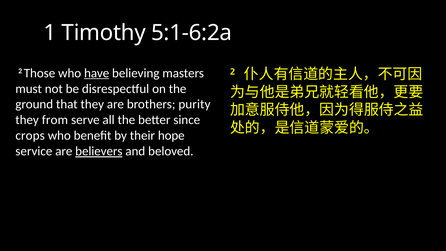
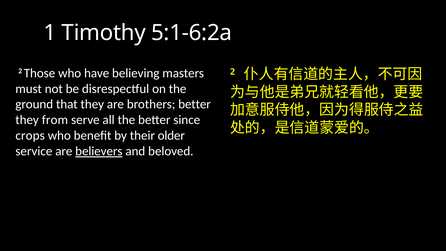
have underline: present -> none
brothers purity: purity -> better
hope: hope -> older
